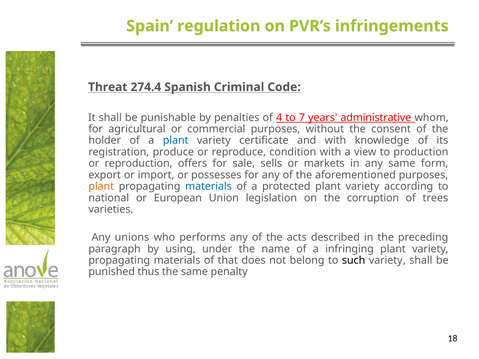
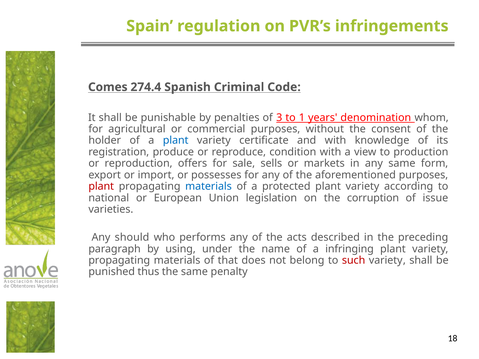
Threat: Threat -> Comes
4: 4 -> 3
7: 7 -> 1
administrative: administrative -> denomination
plant at (101, 187) colour: orange -> red
trees: trees -> issue
unions: unions -> should
such colour: black -> red
